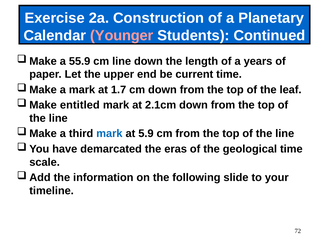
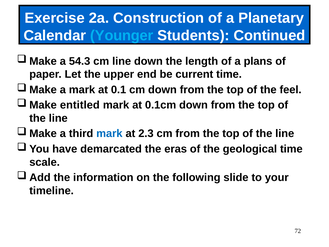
Younger colour: pink -> light blue
55.9: 55.9 -> 54.3
years: years -> plans
1.7: 1.7 -> 0.1
leaf: leaf -> feel
2.1cm: 2.1cm -> 0.1cm
5.9: 5.9 -> 2.3
